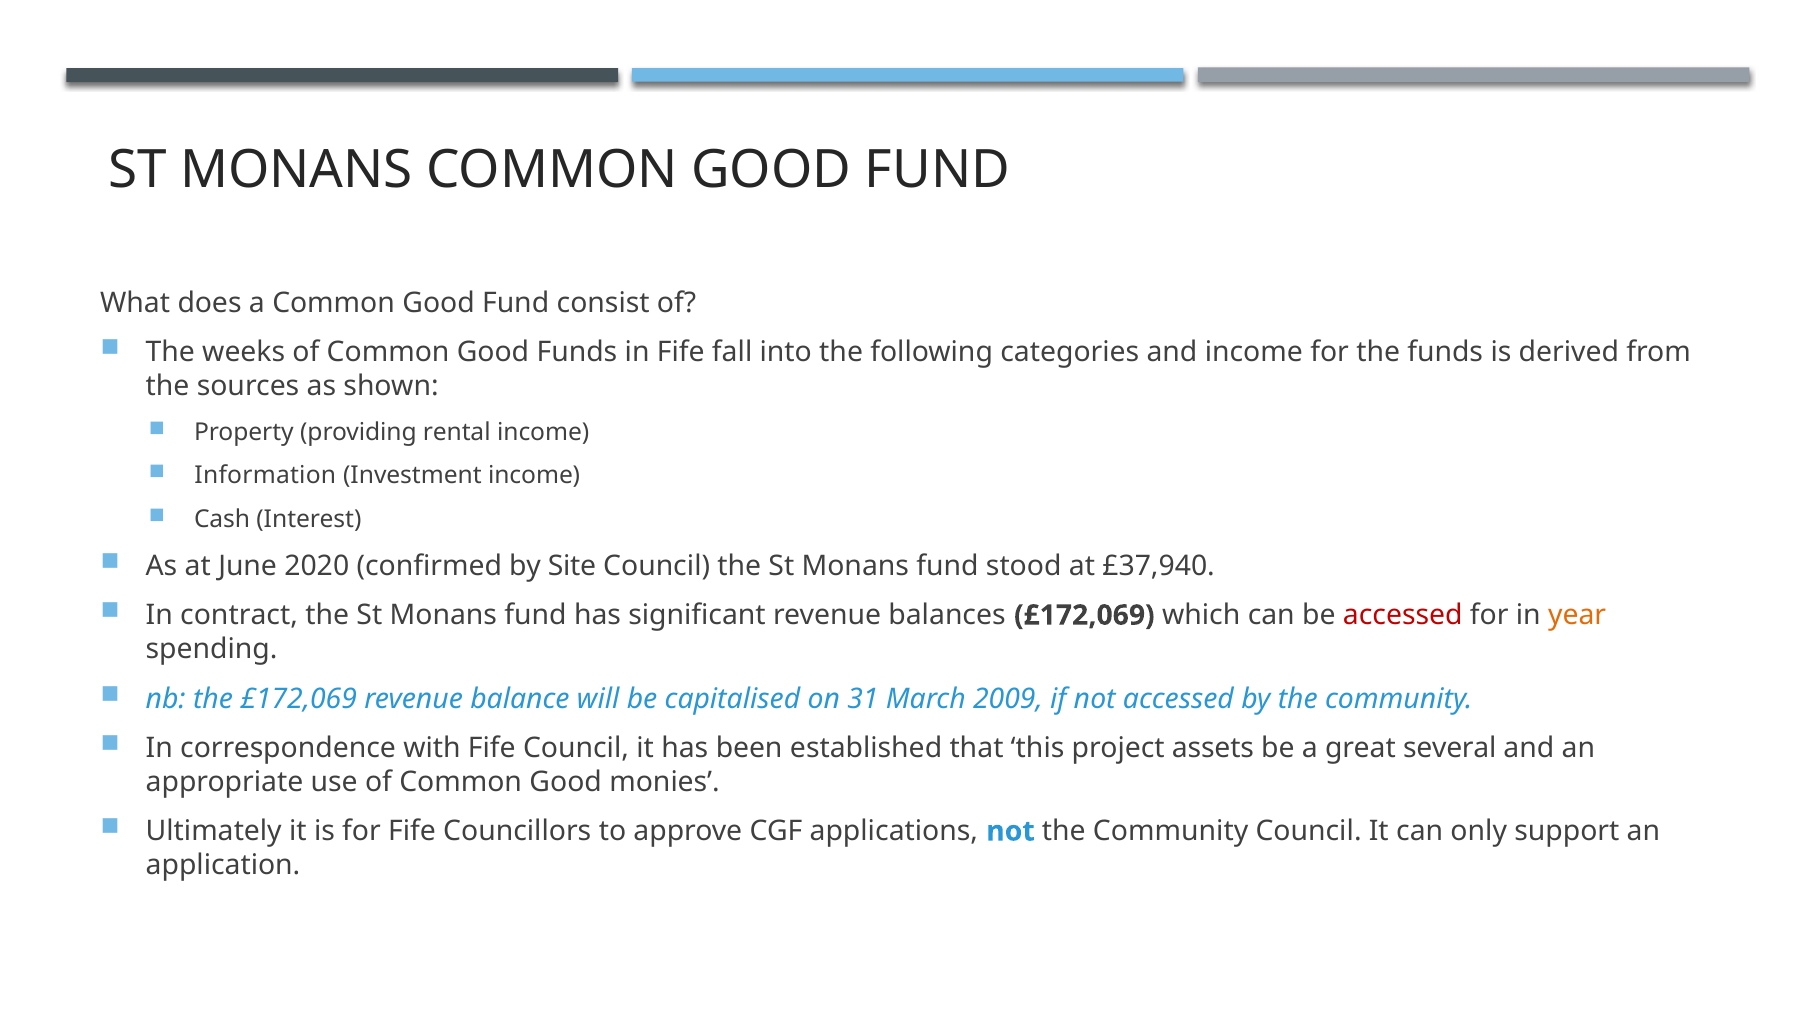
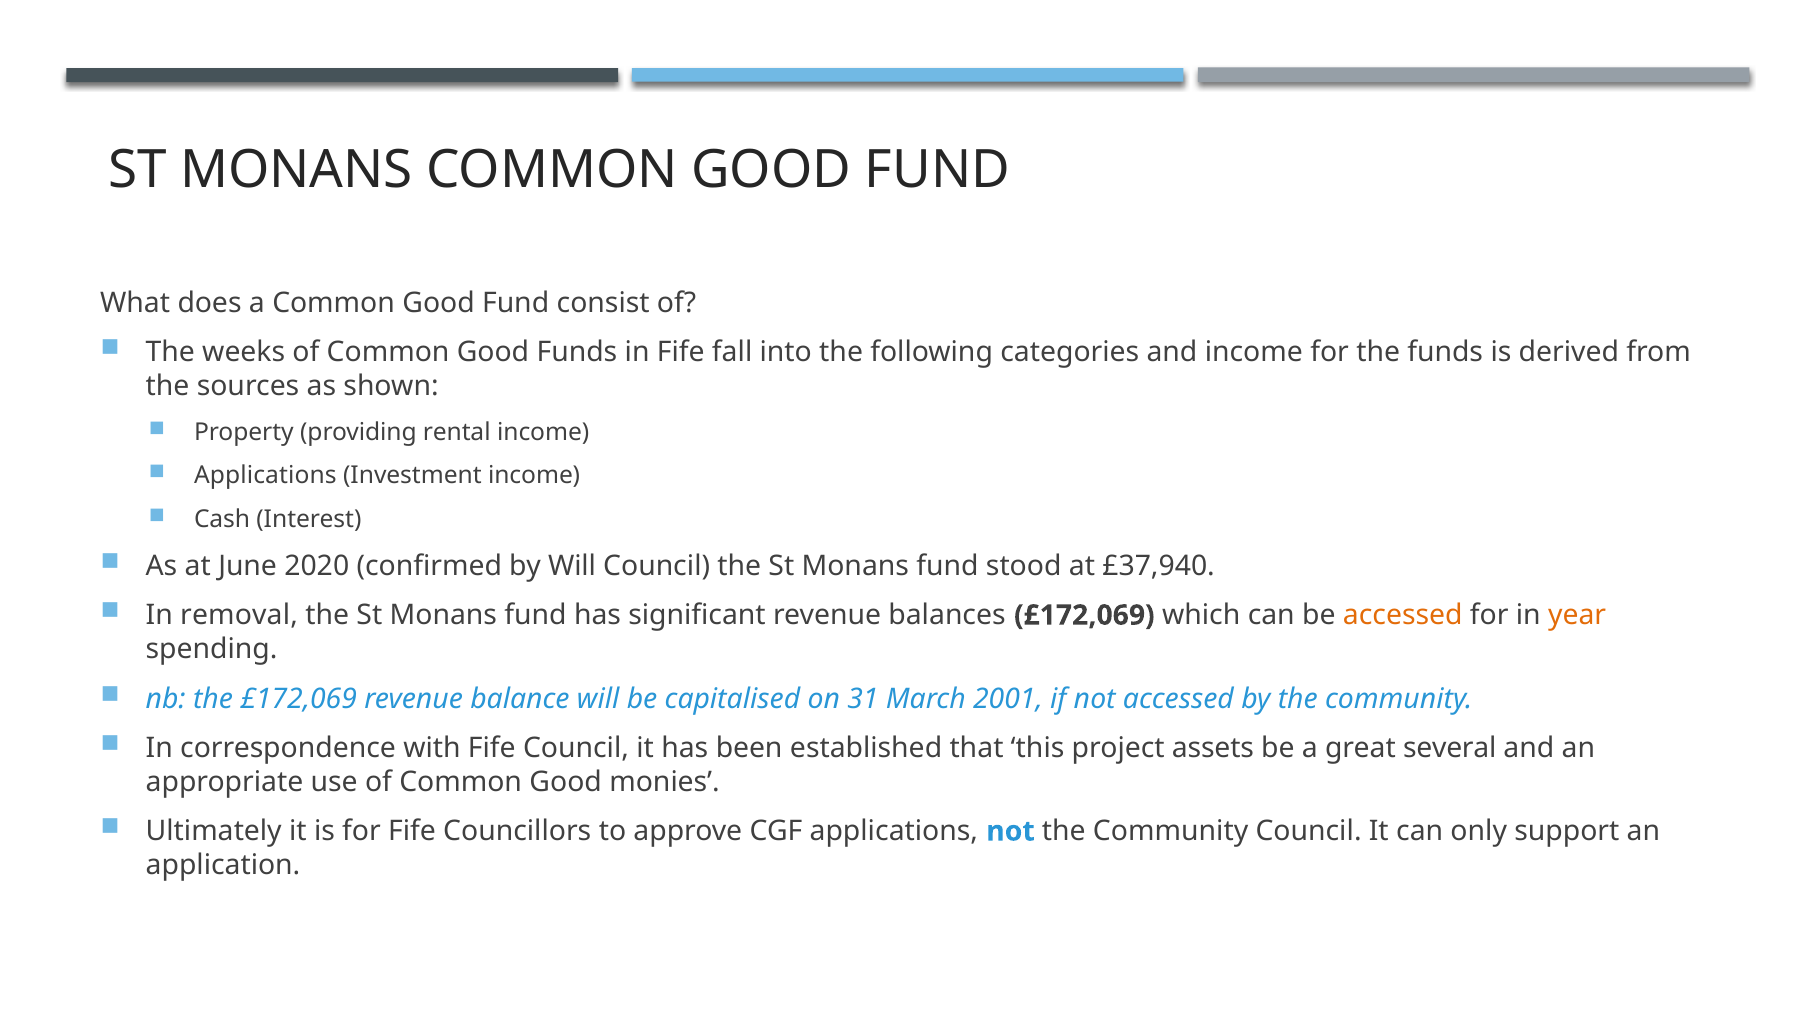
Information at (265, 476): Information -> Applications
by Site: Site -> Will
contract: contract -> removal
accessed at (1403, 616) colour: red -> orange
2009: 2009 -> 2001
